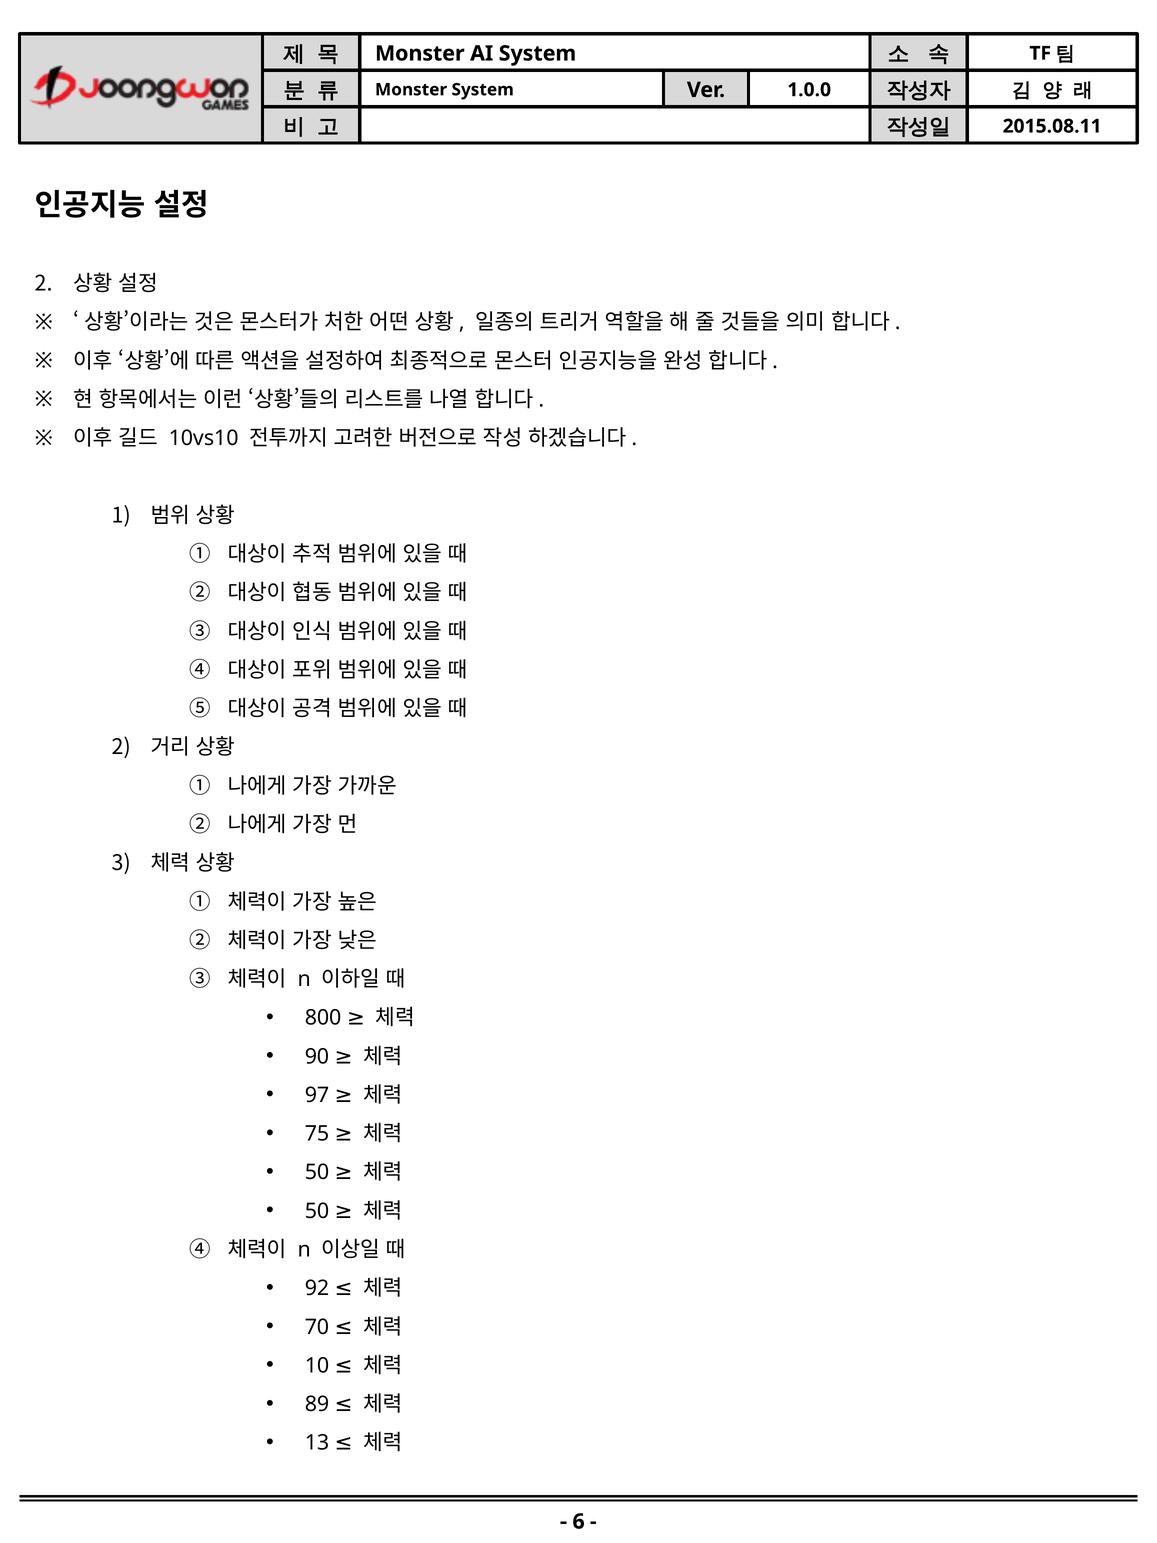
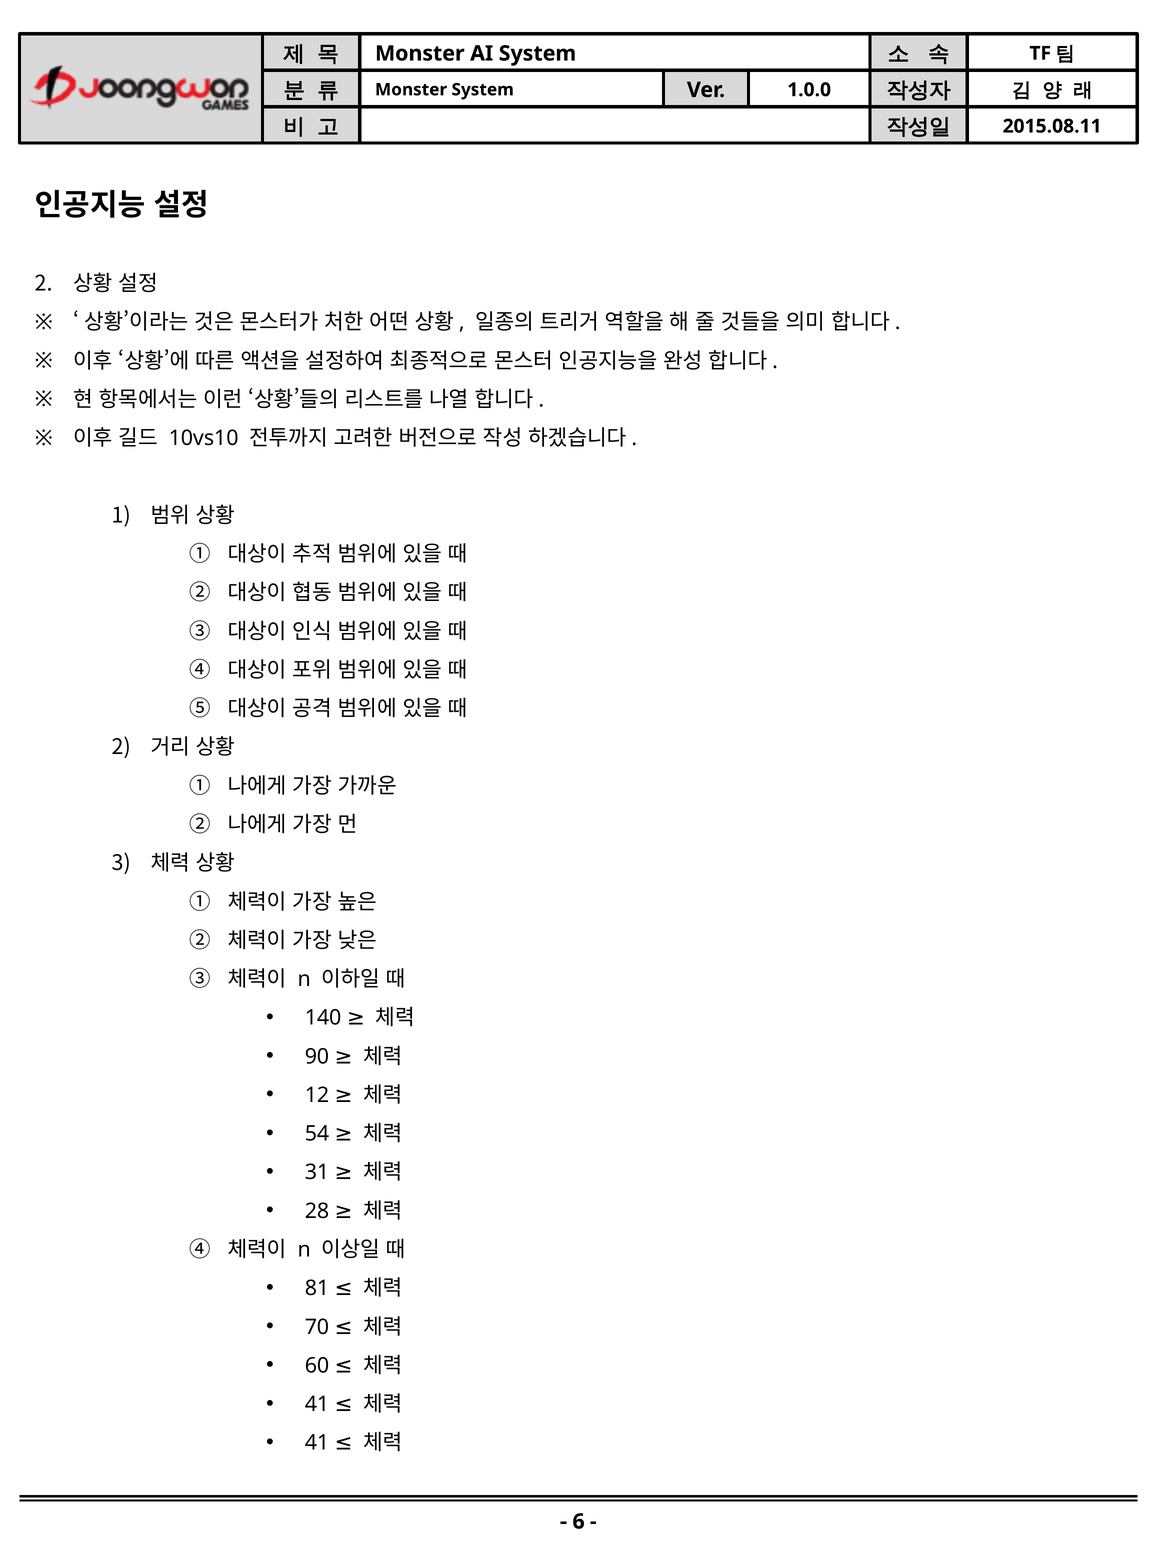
800: 800 -> 140
97: 97 -> 12
75: 75 -> 54
50 at (317, 1172): 50 -> 31
50 at (317, 1211): 50 -> 28
92: 92 -> 81
10: 10 -> 60
89 at (317, 1404): 89 -> 41
13 at (317, 1443): 13 -> 41
